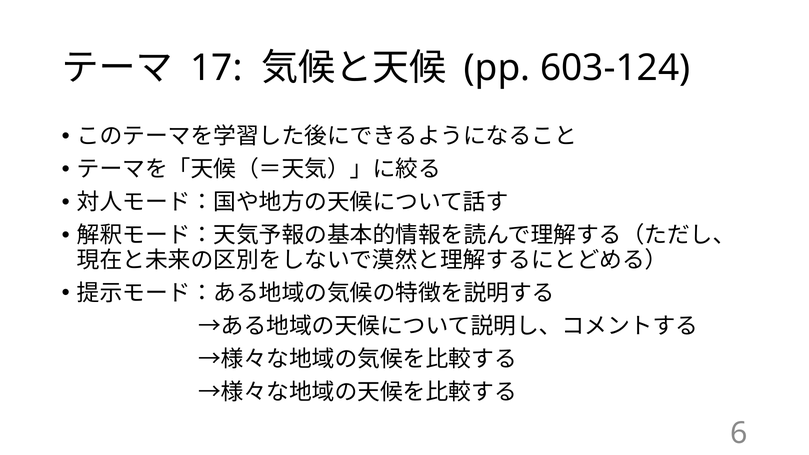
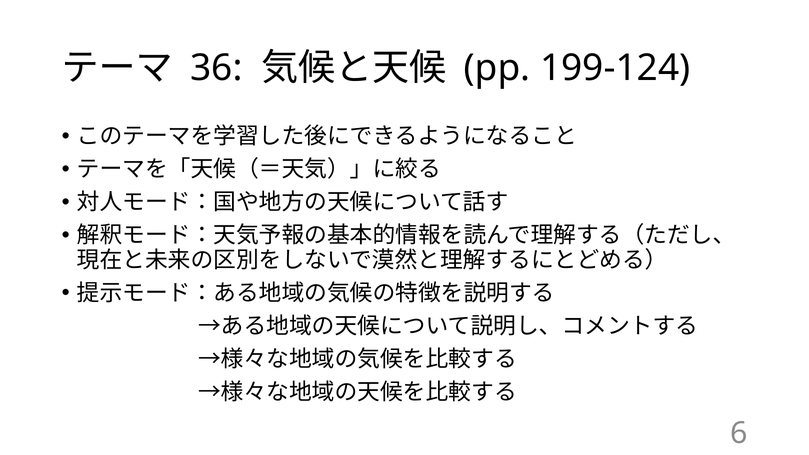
17: 17 -> 36
603-124: 603-124 -> 199-124
